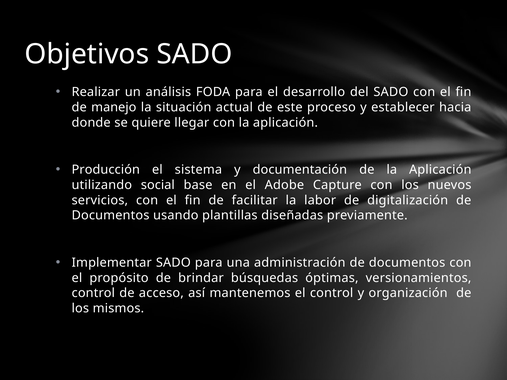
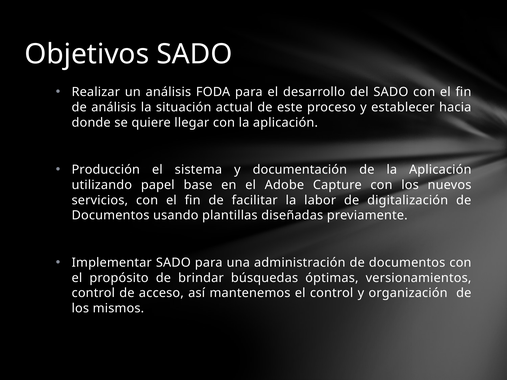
de manejo: manejo -> análisis
social: social -> papel
